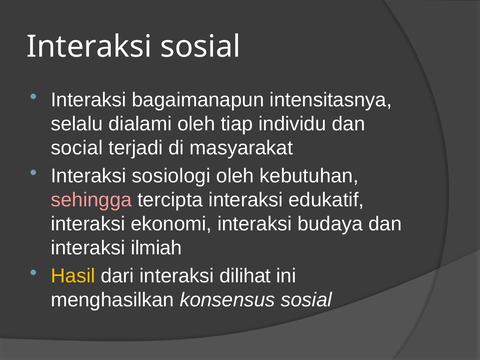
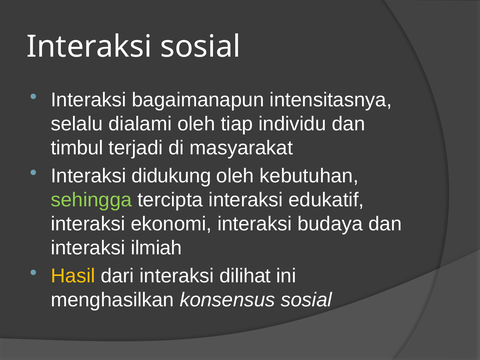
social: social -> timbul
sosiologi: sosiologi -> didukung
sehingga colour: pink -> light green
